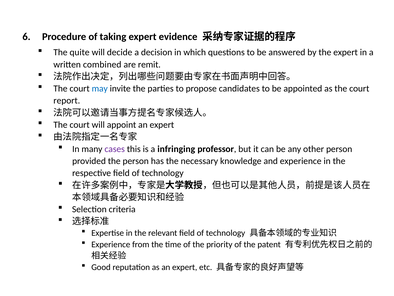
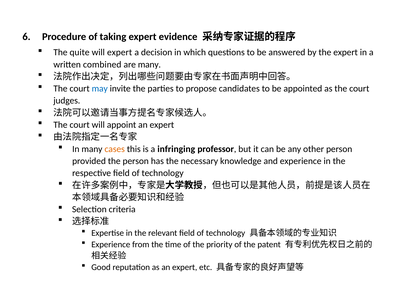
will decide: decide -> expert
are remit: remit -> many
report: report -> judges
cases colour: purple -> orange
